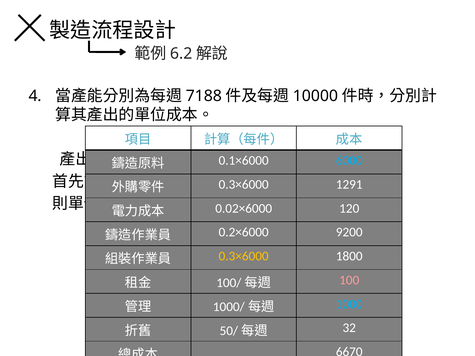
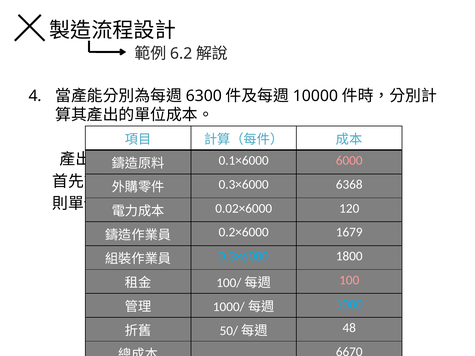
7188: 7188 -> 6300
6000 at (349, 161) colour: light blue -> pink
1291: 1291 -> 6368
9200: 9200 -> 1679
0.3×6000 at (244, 256) colour: yellow -> light blue
32: 32 -> 48
